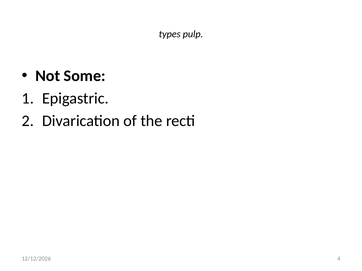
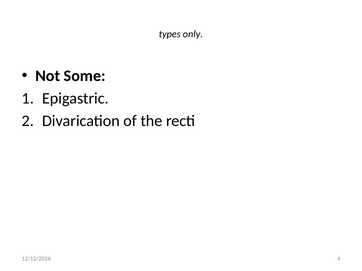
pulp: pulp -> only
